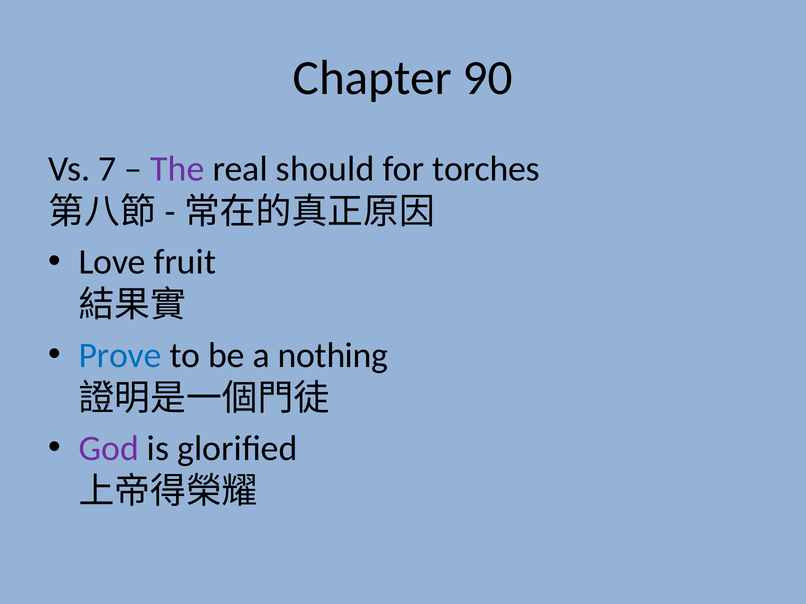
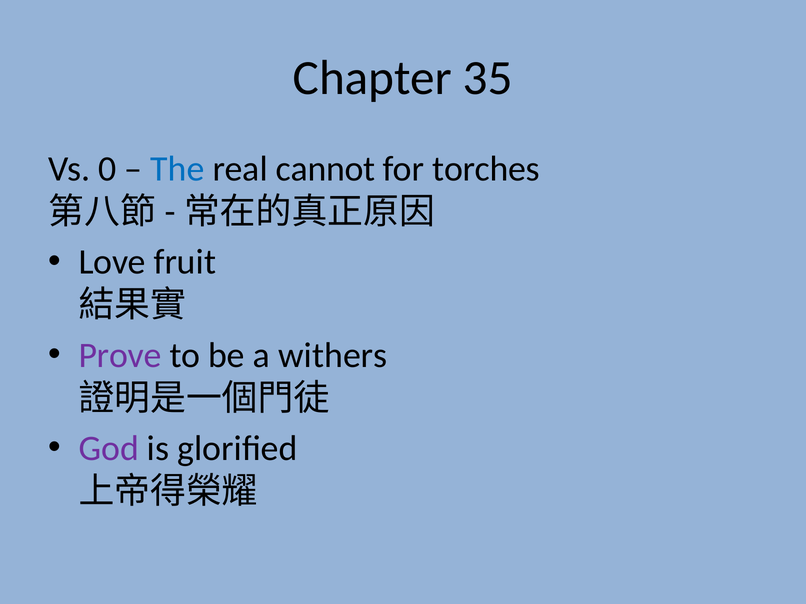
90: 90 -> 35
7: 7 -> 0
The colour: purple -> blue
should: should -> cannot
Prove colour: blue -> purple
nothing: nothing -> withers
